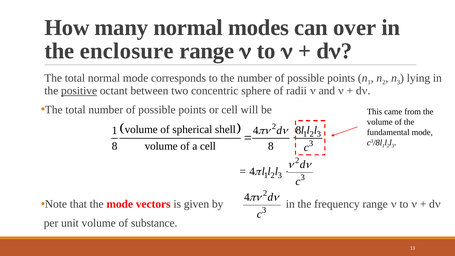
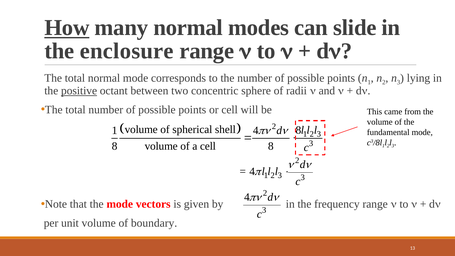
How underline: none -> present
over: over -> slide
substance: substance -> boundary
